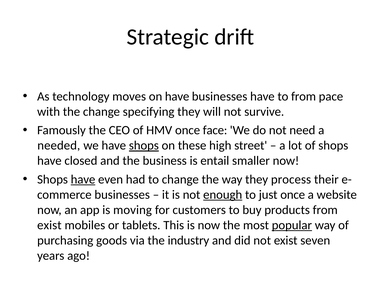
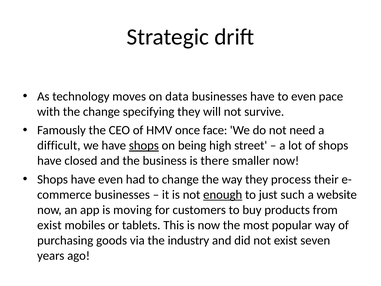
on have: have -> data
to from: from -> even
needed: needed -> difficult
these: these -> being
entail: entail -> there
have at (83, 179) underline: present -> none
just once: once -> such
popular underline: present -> none
